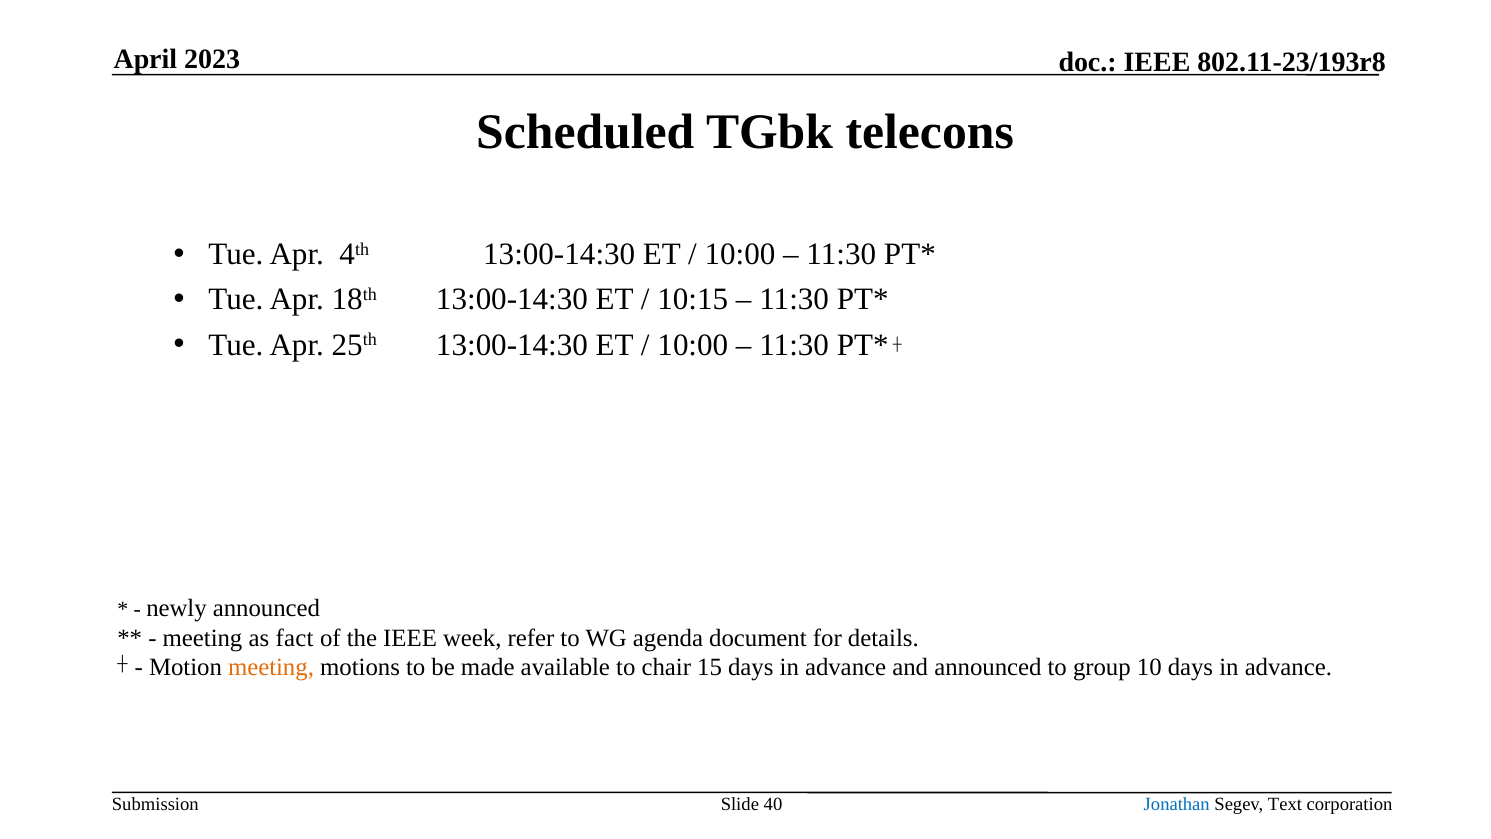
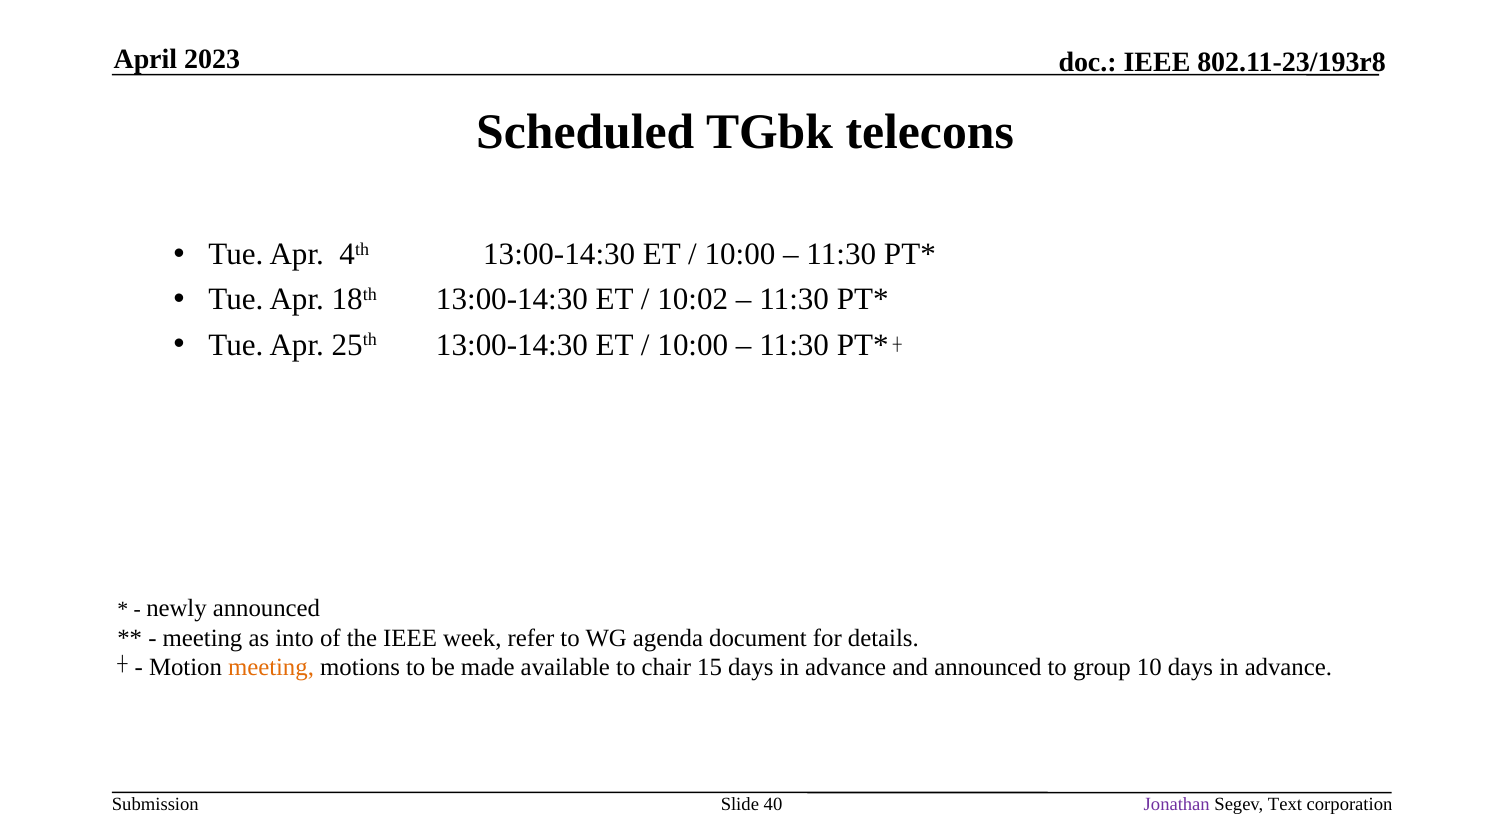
10:15: 10:15 -> 10:02
fact: fact -> into
Jonathan colour: blue -> purple
